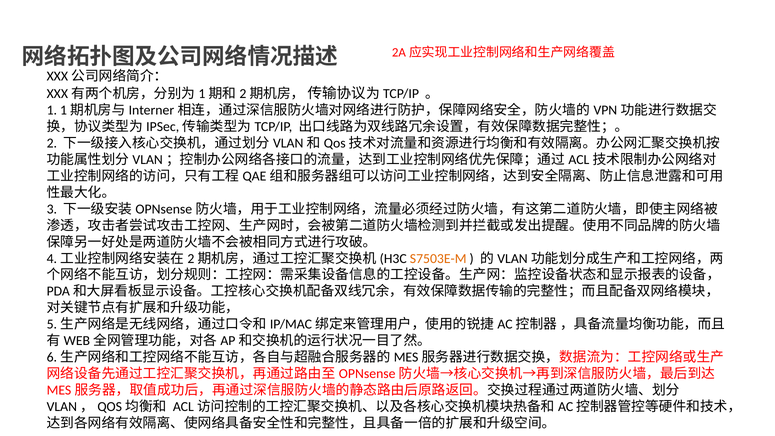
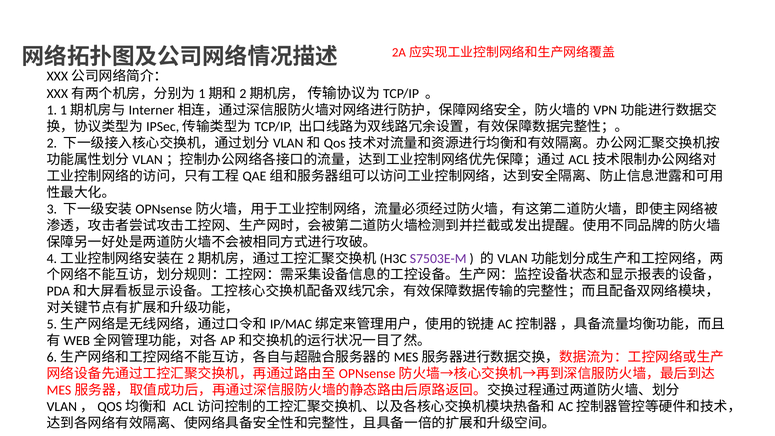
S7503E-M colour: orange -> purple
